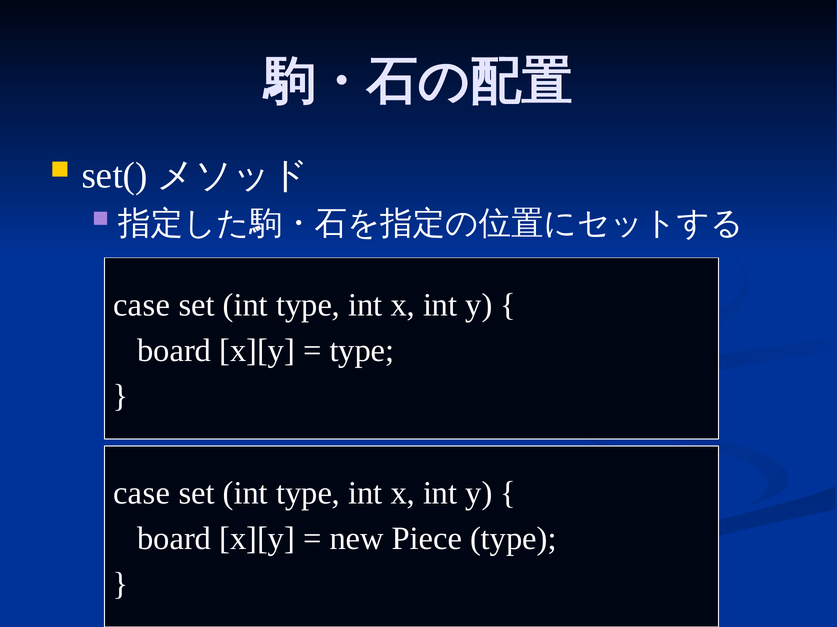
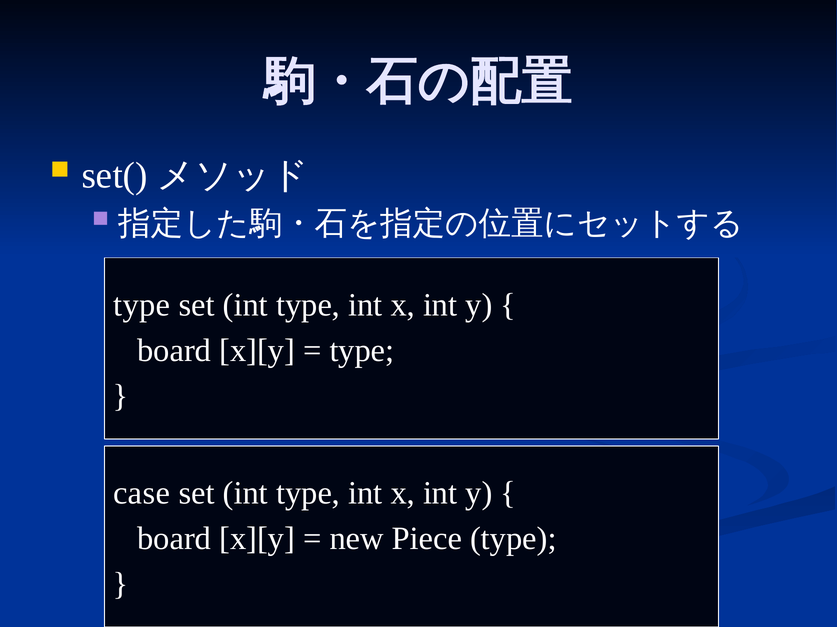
case at (142, 305): case -> type
